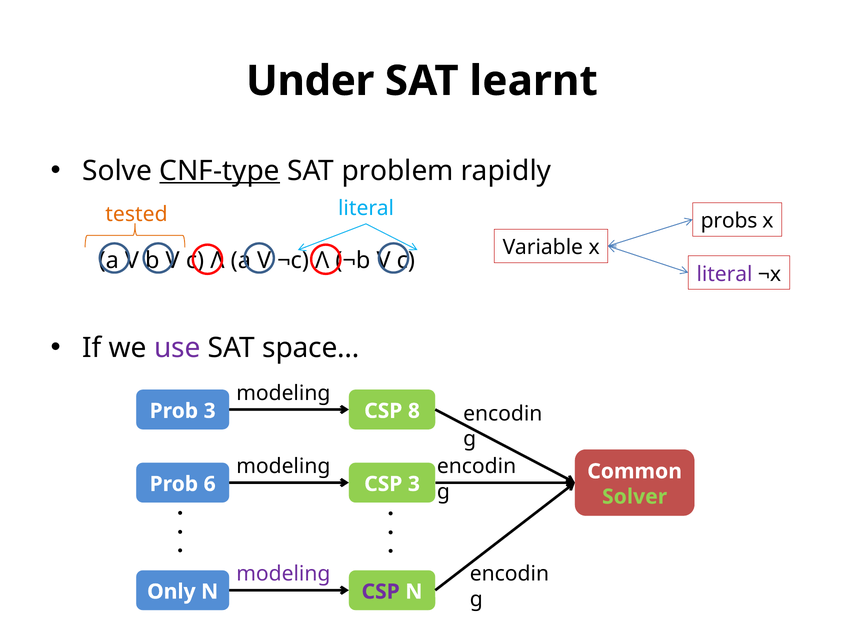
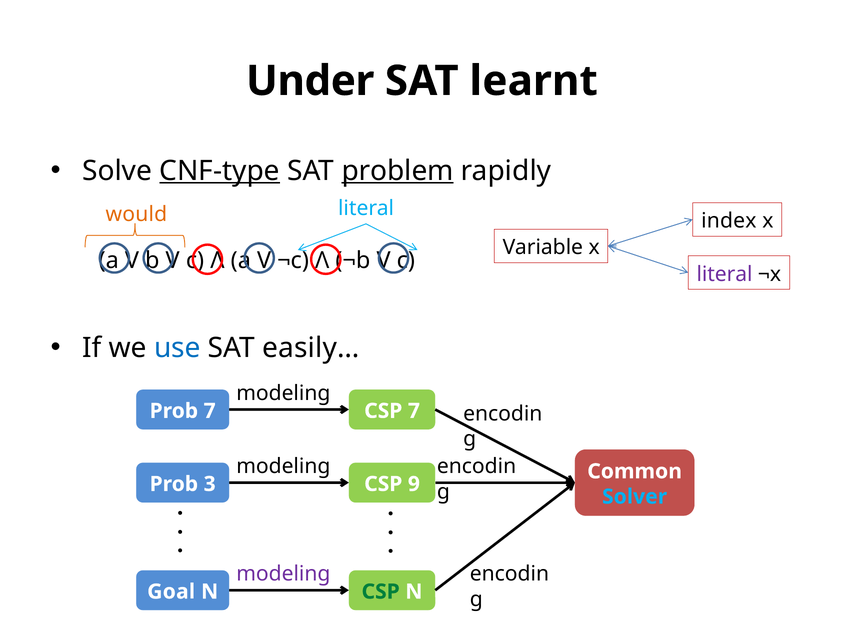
problem underline: none -> present
tested: tested -> would
probs: probs -> index
use colour: purple -> blue
space…: space… -> easily…
Prob 3: 3 -> 7
CSP 8: 8 -> 7
6: 6 -> 3
CSP 3: 3 -> 9
Solver colour: light green -> light blue
Only: Only -> Goal
CSP at (381, 592) colour: purple -> green
